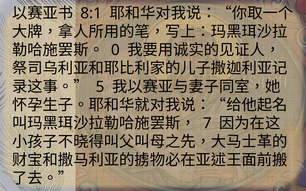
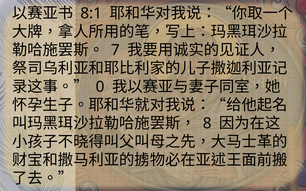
0: 0 -> 7
5: 5 -> 0
7: 7 -> 8
